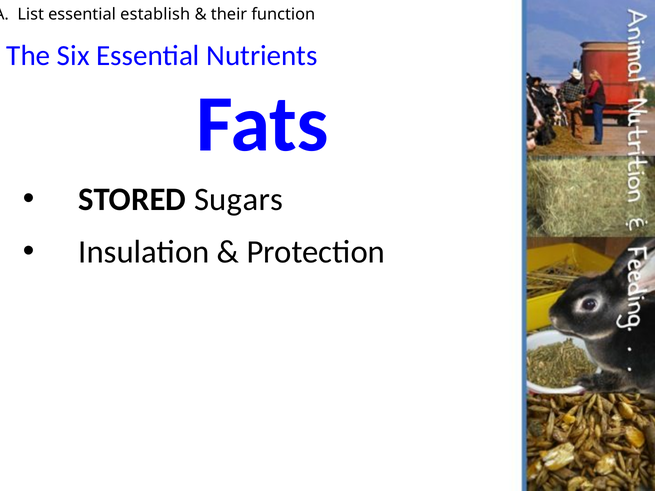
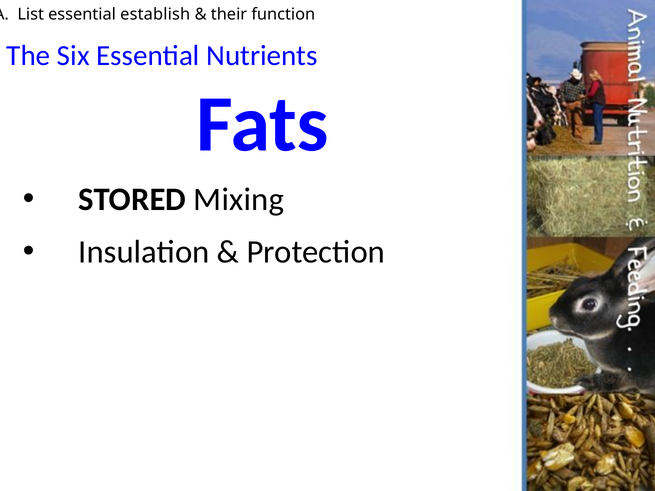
Sugars: Sugars -> Mixing
